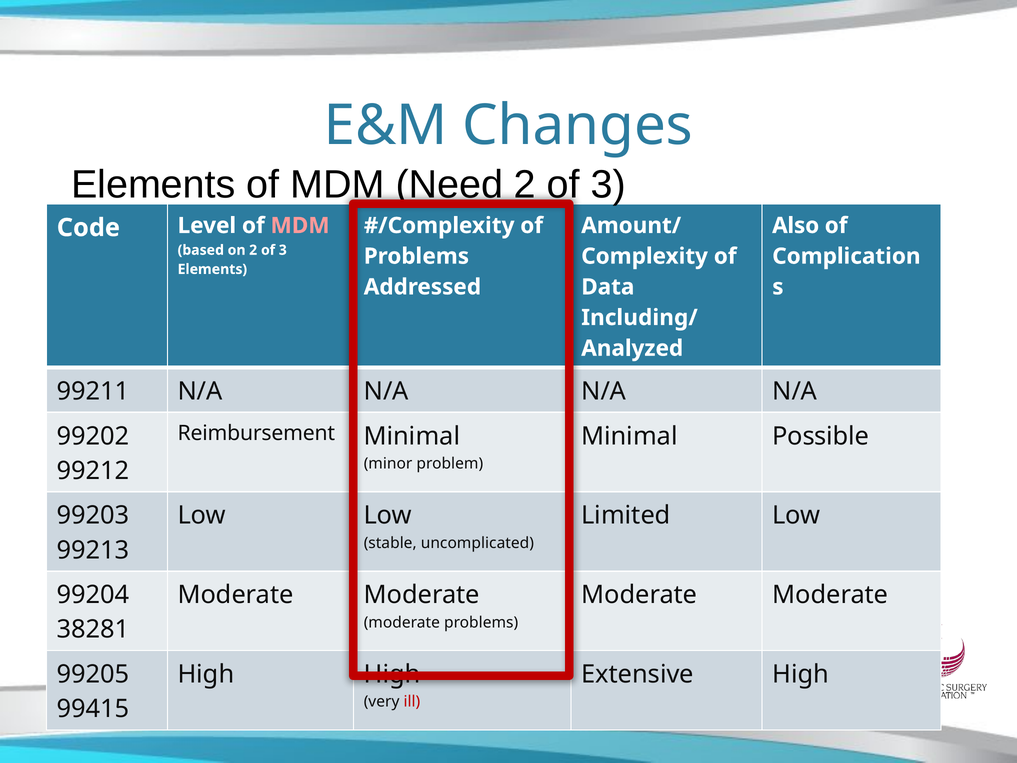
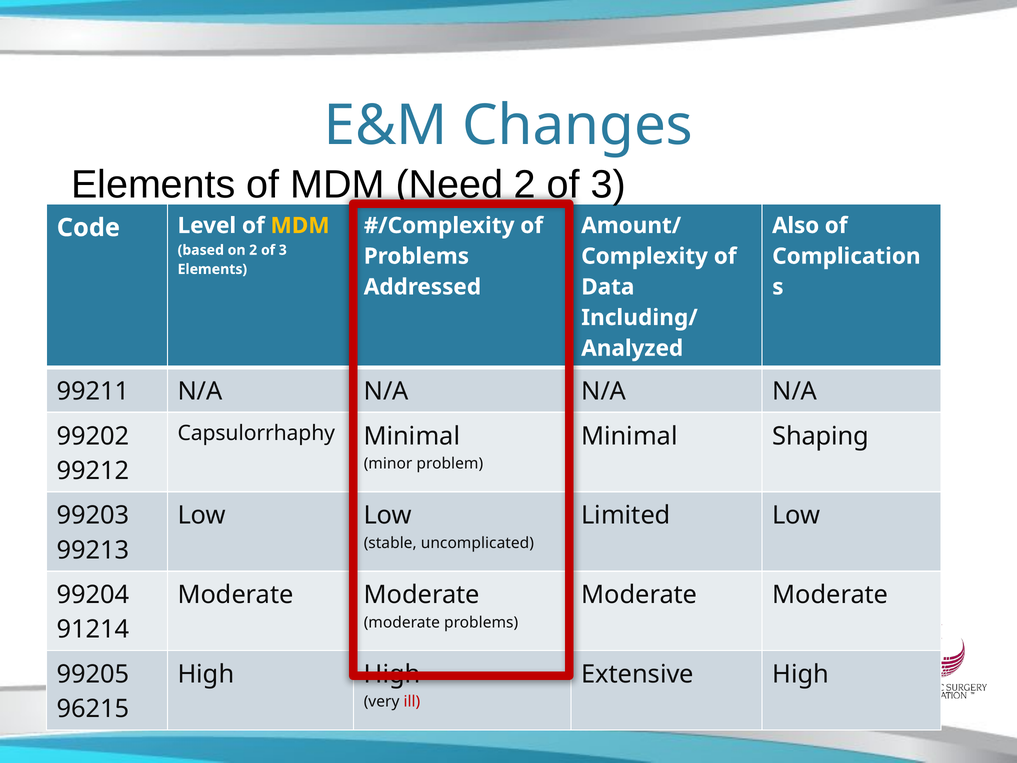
MDM at (300, 226) colour: pink -> yellow
Reimbursement: Reimbursement -> Capsulorrhaphy
Possible: Possible -> Shaping
38281: 38281 -> 91214
99415: 99415 -> 96215
